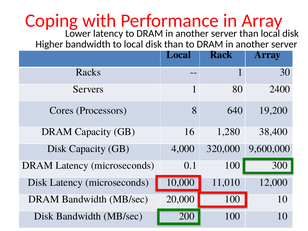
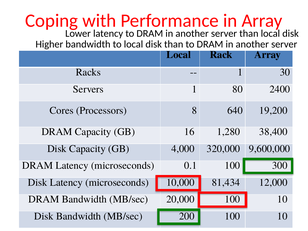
11,010: 11,010 -> 81,434
